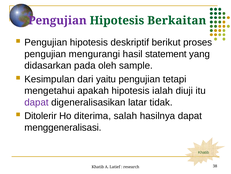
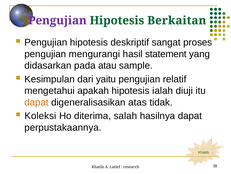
berikut: berikut -> sangat
oleh: oleh -> atau
tetapi: tetapi -> relatif
dapat at (36, 102) colour: purple -> orange
latar: latar -> atas
Ditolerir: Ditolerir -> Koleksi
menggeneralisasi: menggeneralisasi -> perpustakaannya
